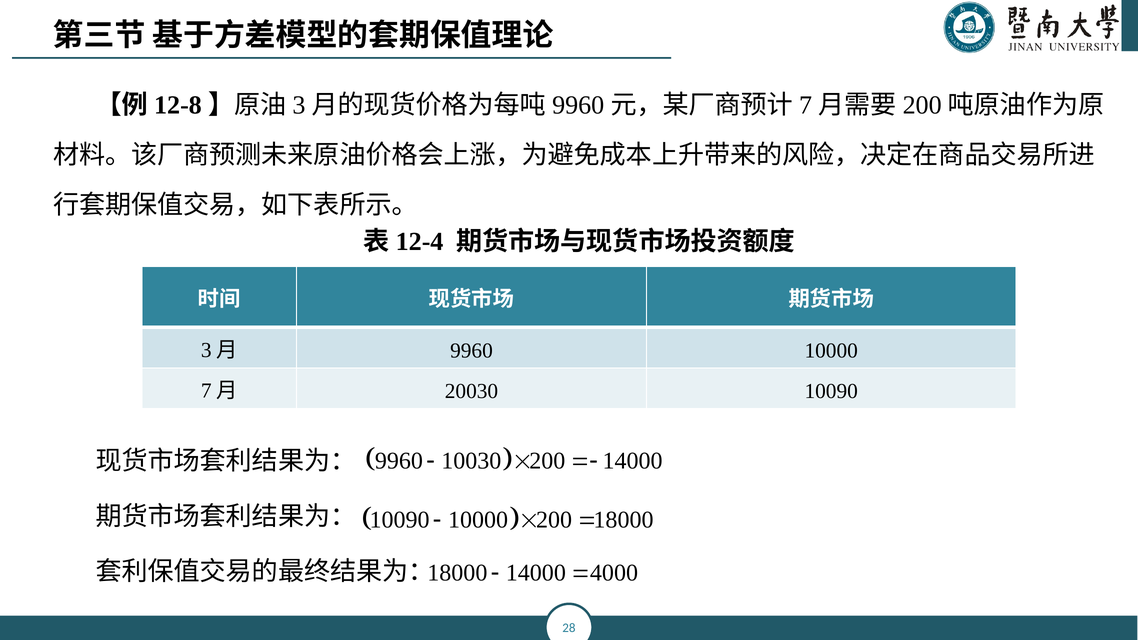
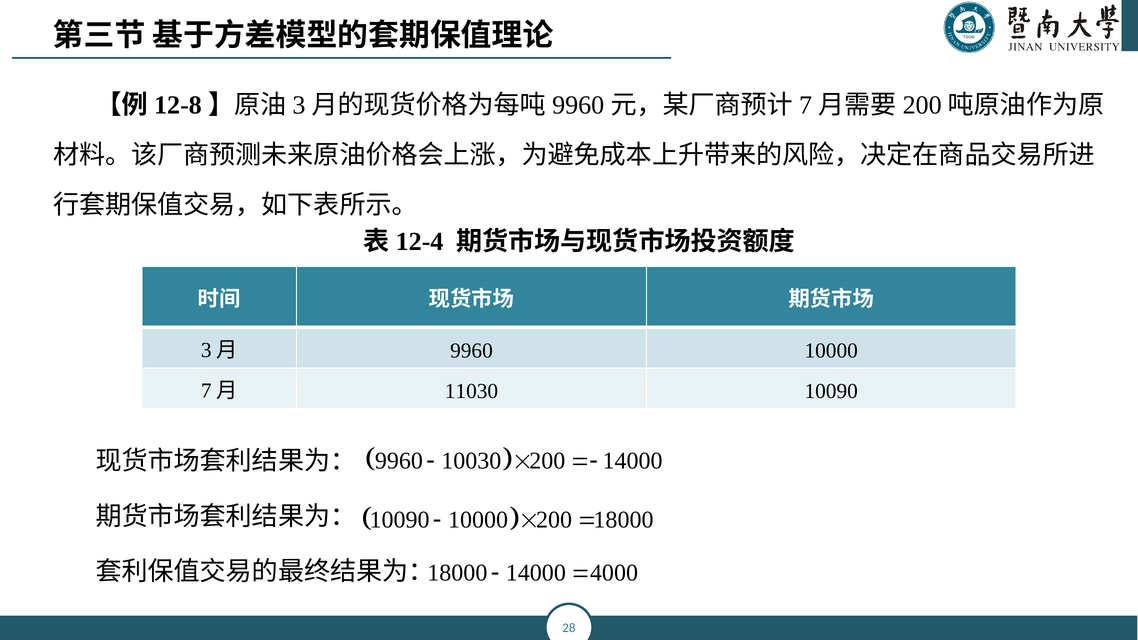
20030: 20030 -> 11030
